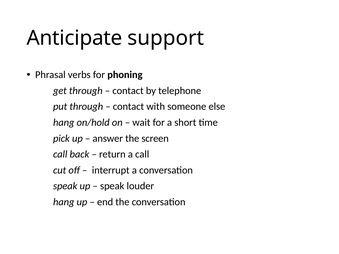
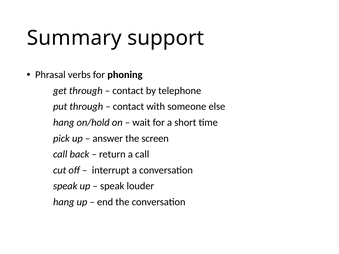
Anticipate: Anticipate -> Summary
